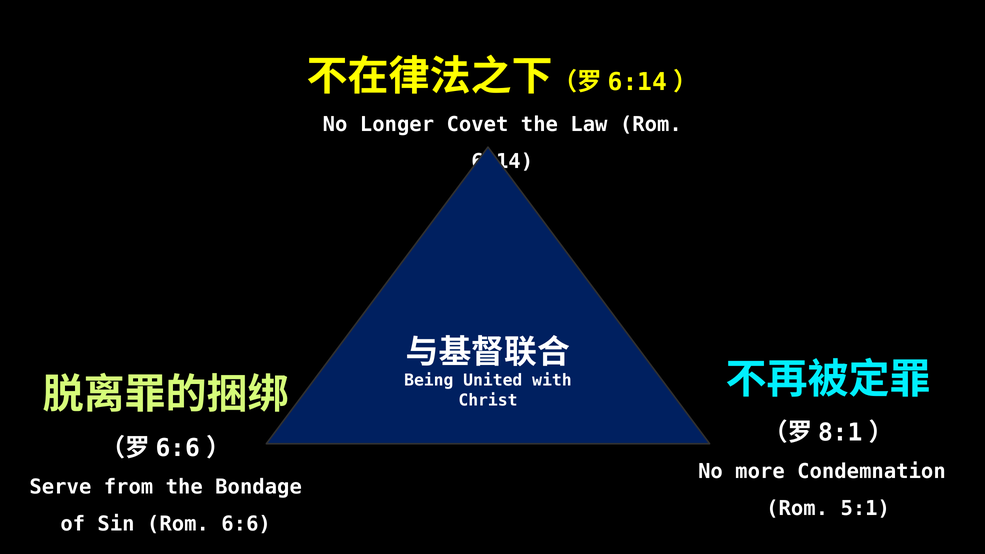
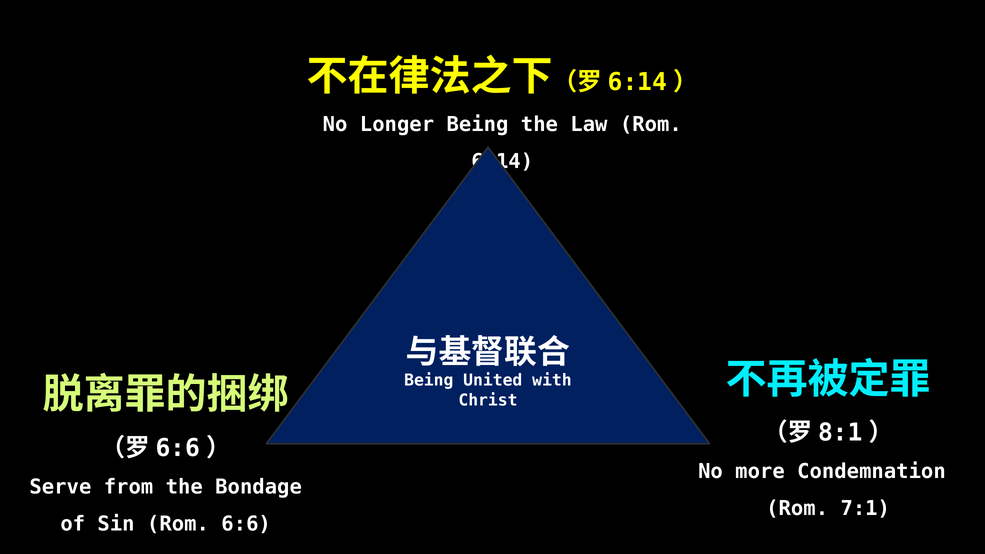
Longer Covet: Covet -> Being
5:1: 5:1 -> 7:1
